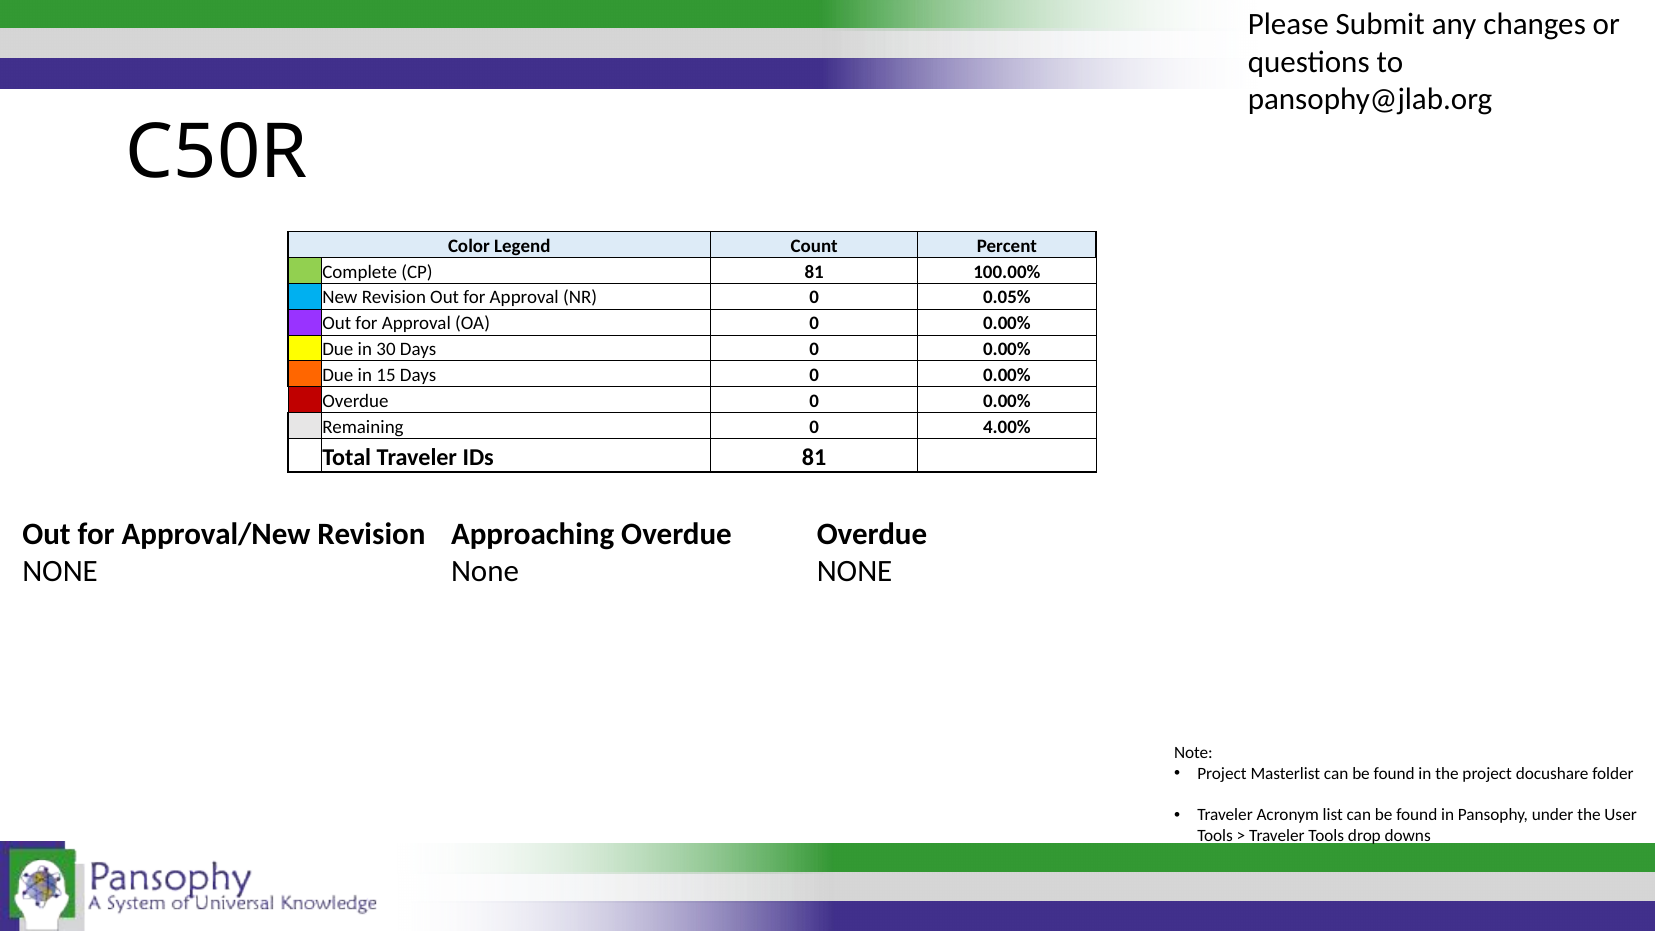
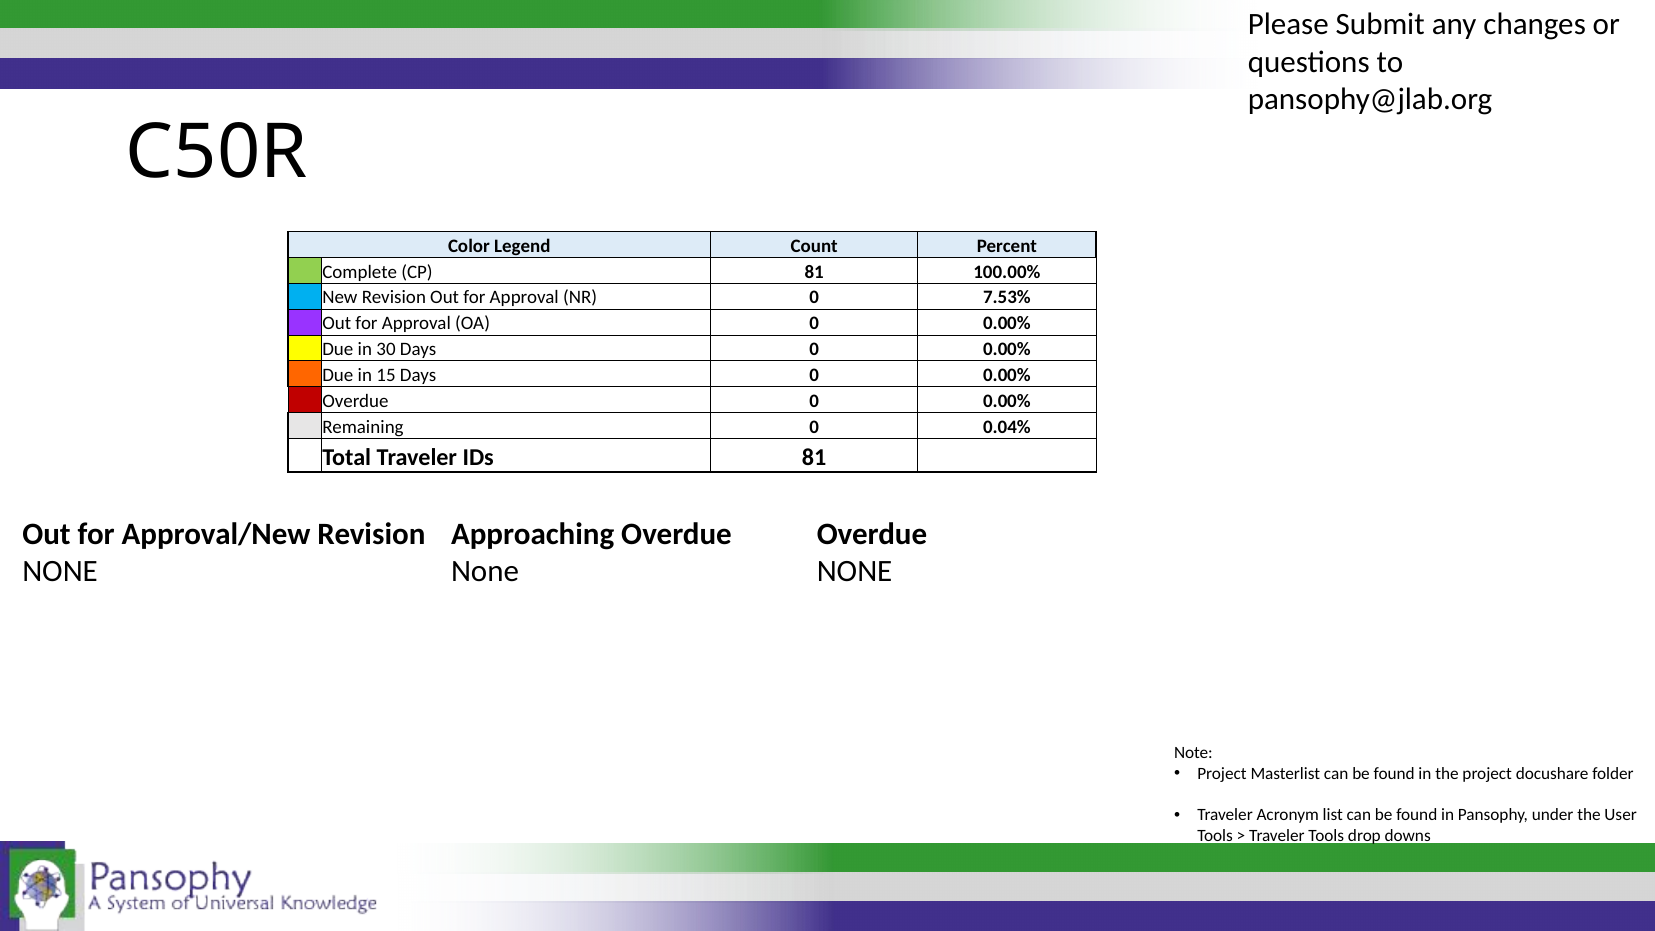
0.05%: 0.05% -> 7.53%
4.00%: 4.00% -> 0.04%
